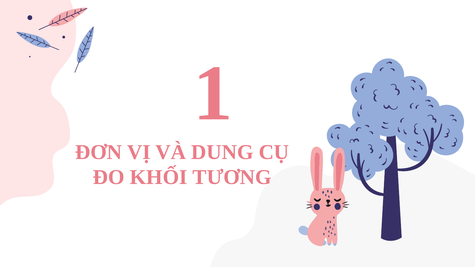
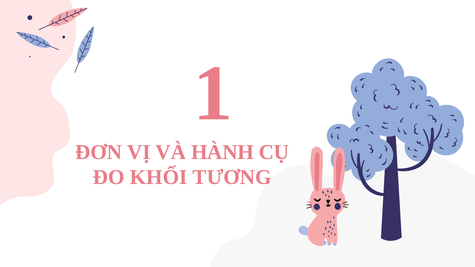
DUNG: DUNG -> HÀNH
